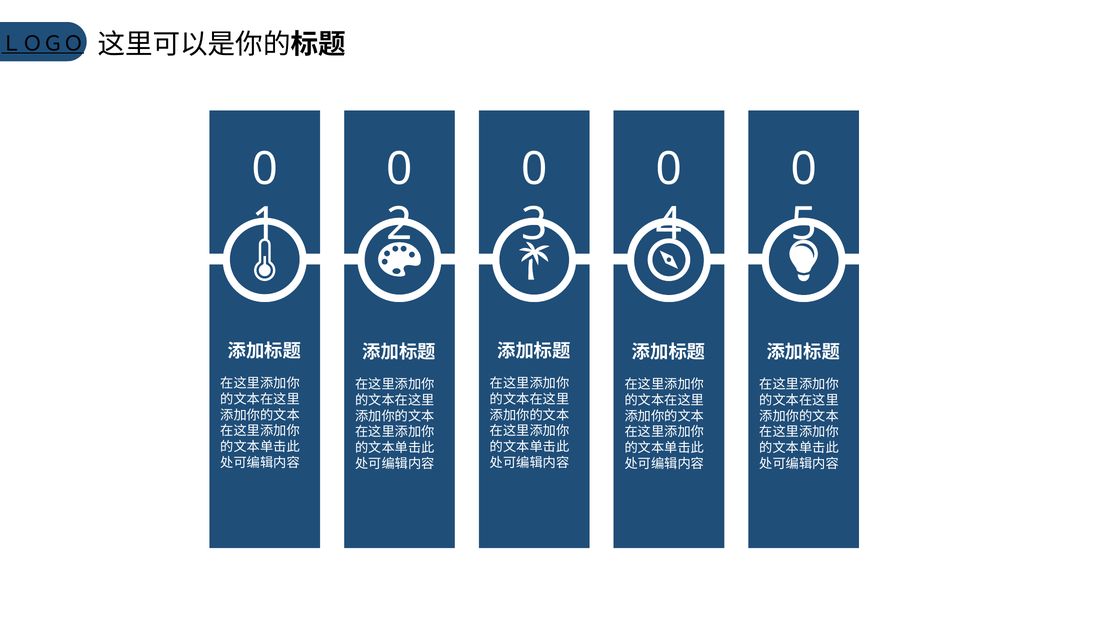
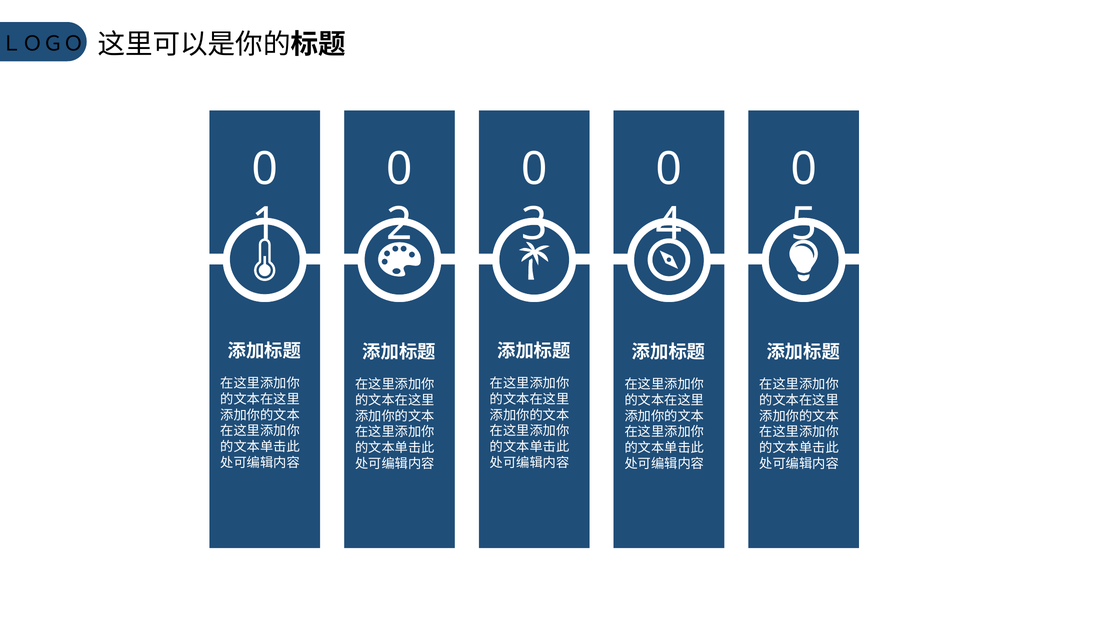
ＬＯＧＯ underline: present -> none
